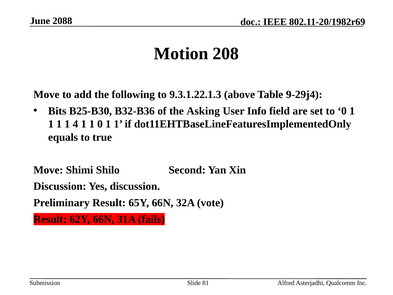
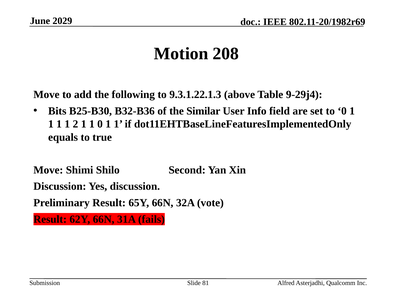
2088: 2088 -> 2029
Asking: Asking -> Similar
4: 4 -> 2
